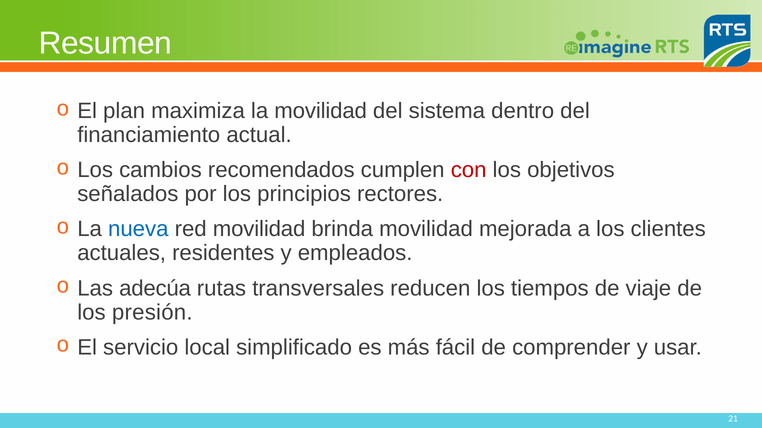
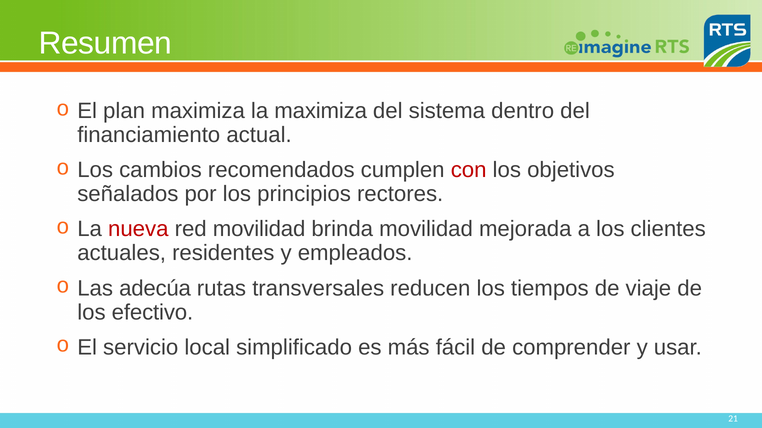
la movilidad: movilidad -> maximiza
nueva colour: blue -> red
presión: presión -> efectivo
